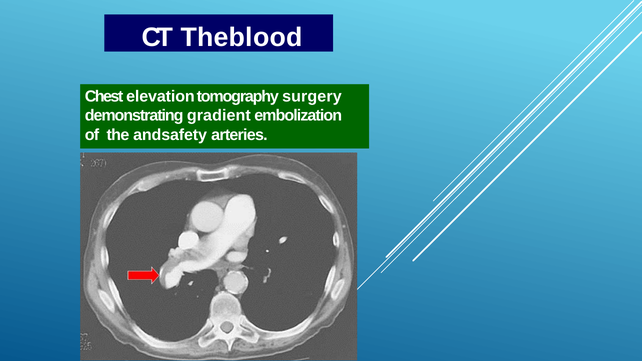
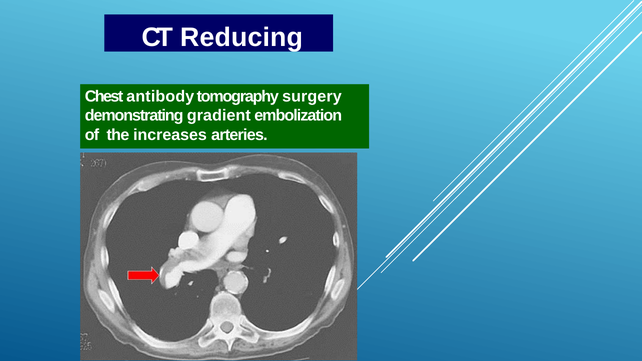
Theblood: Theblood -> Reducing
elevation: elevation -> antibody
andsafety: andsafety -> increases
